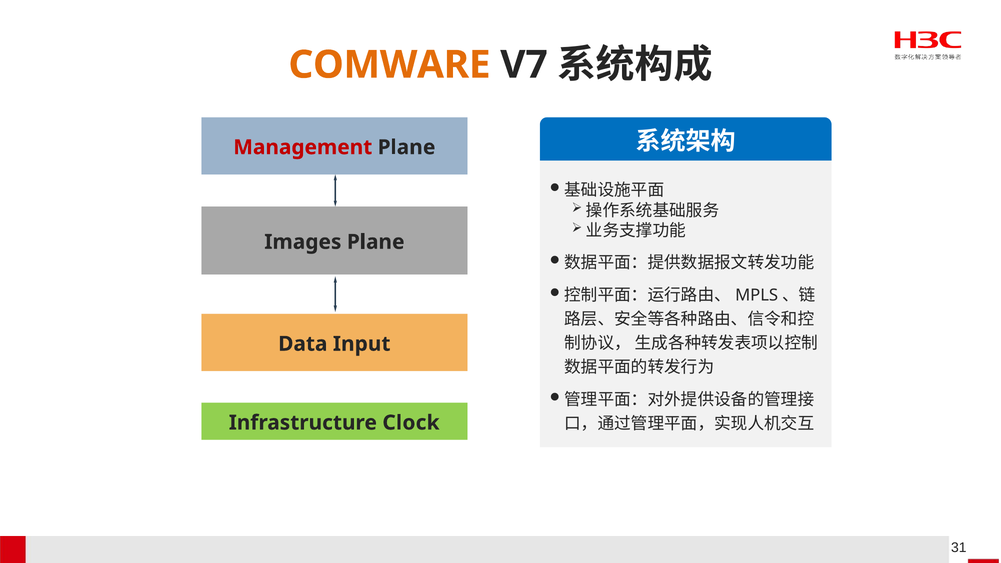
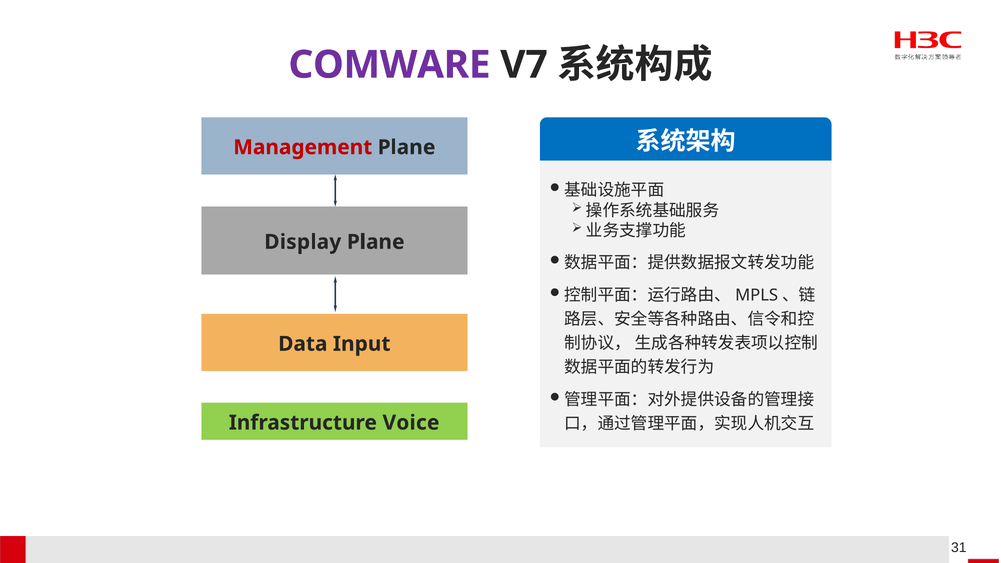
COMWARE colour: orange -> purple
Images: Images -> Display
Clock: Clock -> Voice
